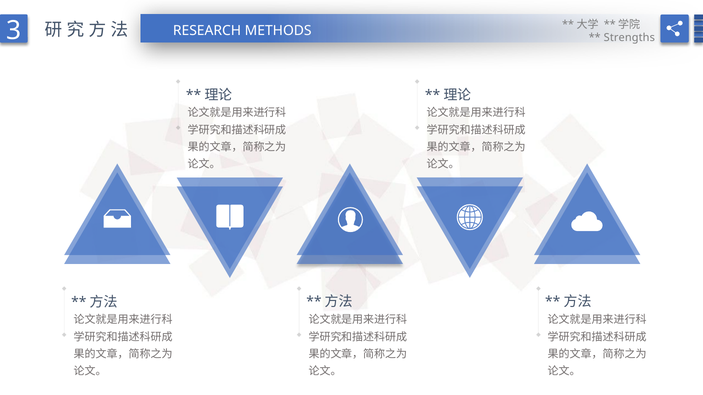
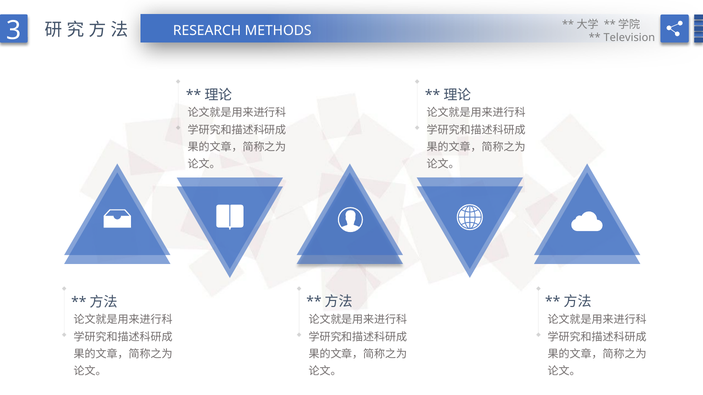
Strengths: Strengths -> Television
